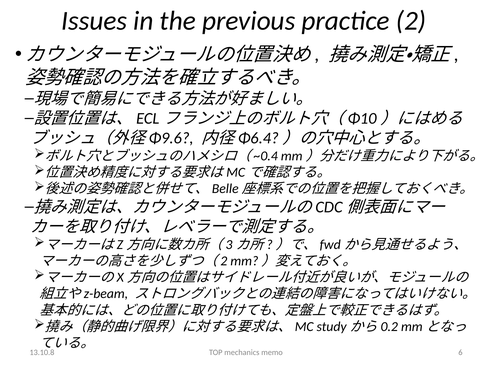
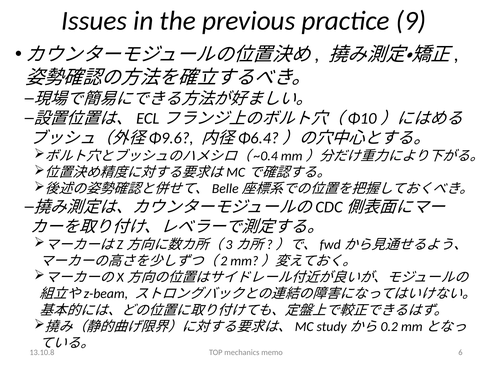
2: 2 -> 9
